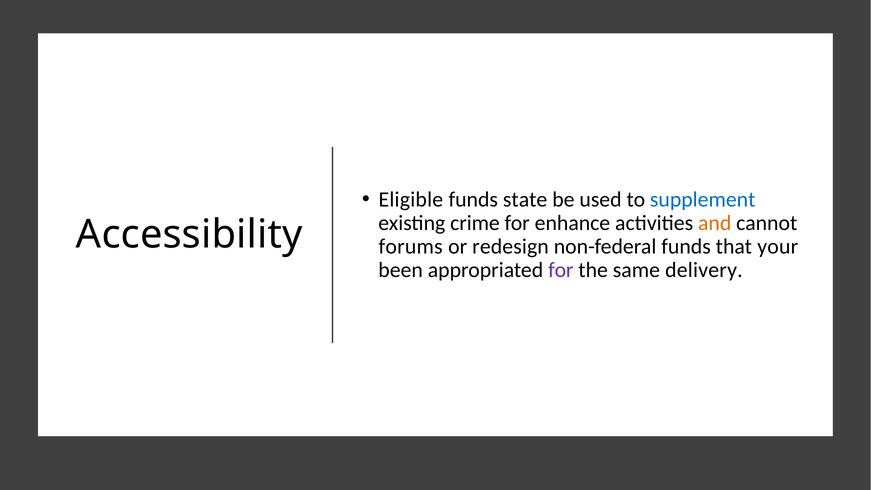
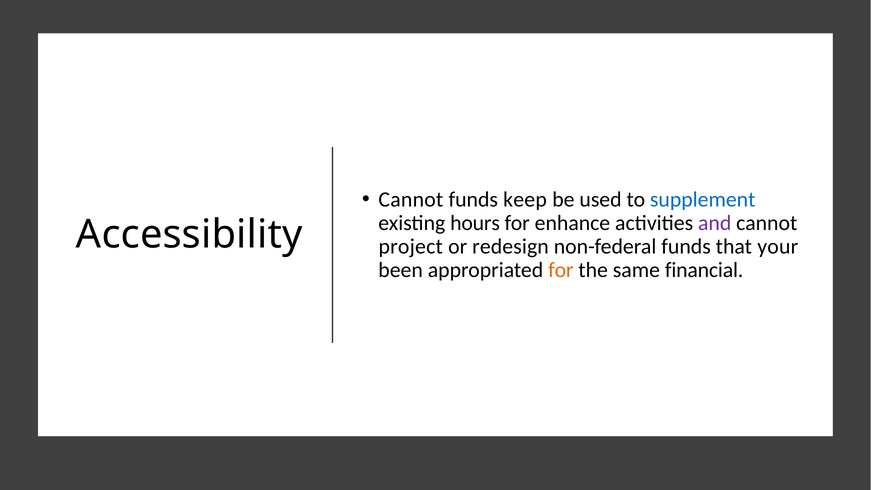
Eligible at (411, 199): Eligible -> Cannot
state: state -> keep
crime: crime -> hours
and colour: orange -> purple
forums: forums -> project
for at (561, 270) colour: purple -> orange
delivery: delivery -> financial
